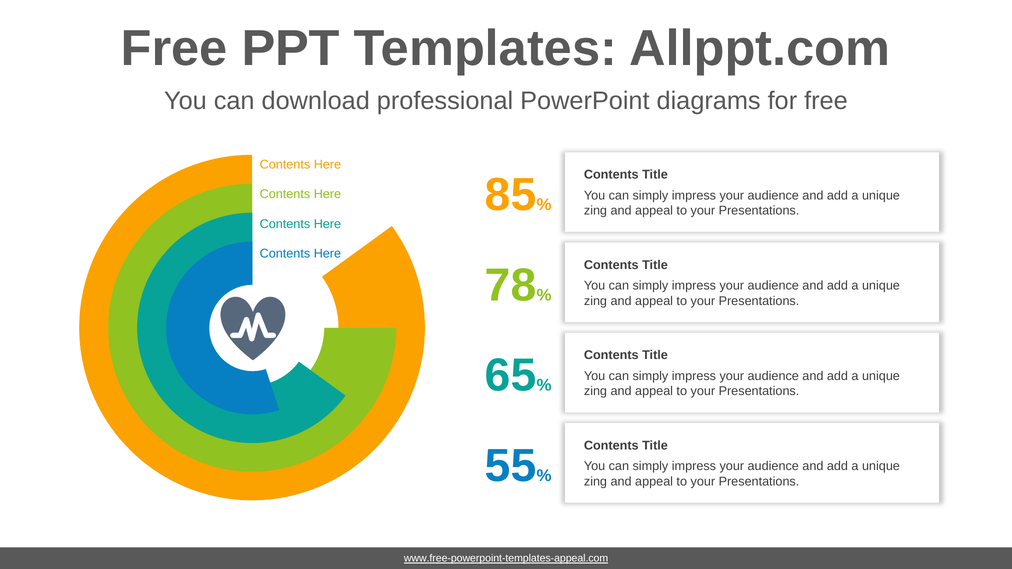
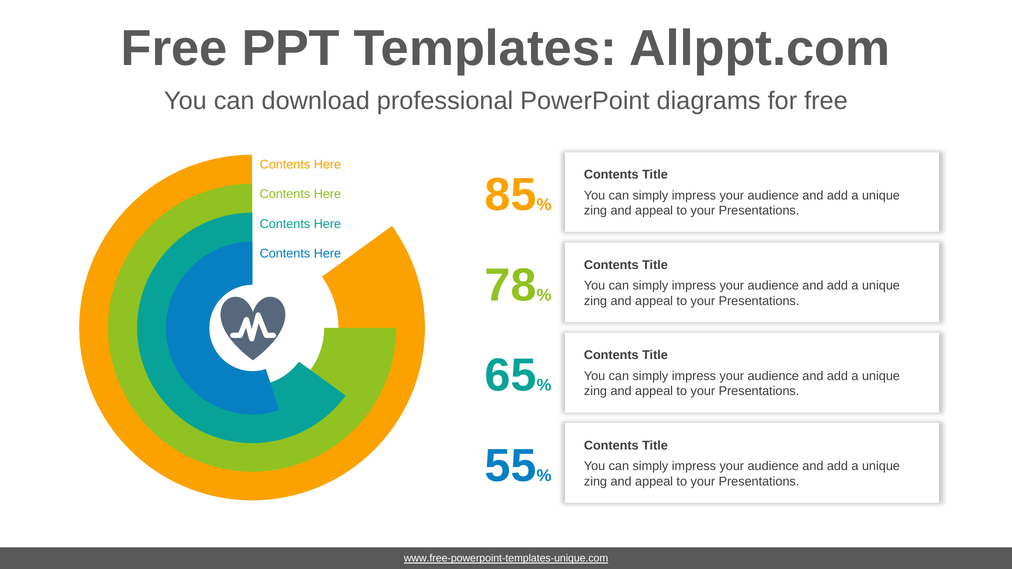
www.free-powerpoint-templates-appeal.com: www.free-powerpoint-templates-appeal.com -> www.free-powerpoint-templates-unique.com
